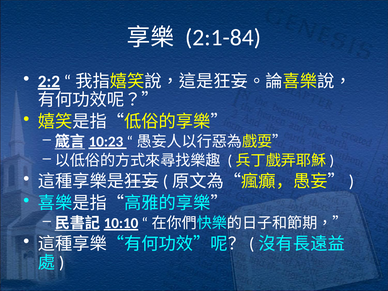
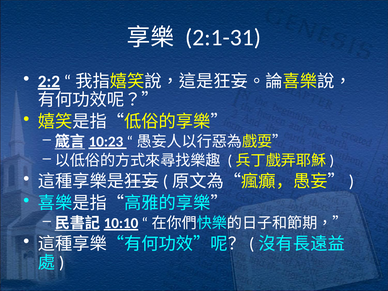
2:1-84: 2:1-84 -> 2:1-31
